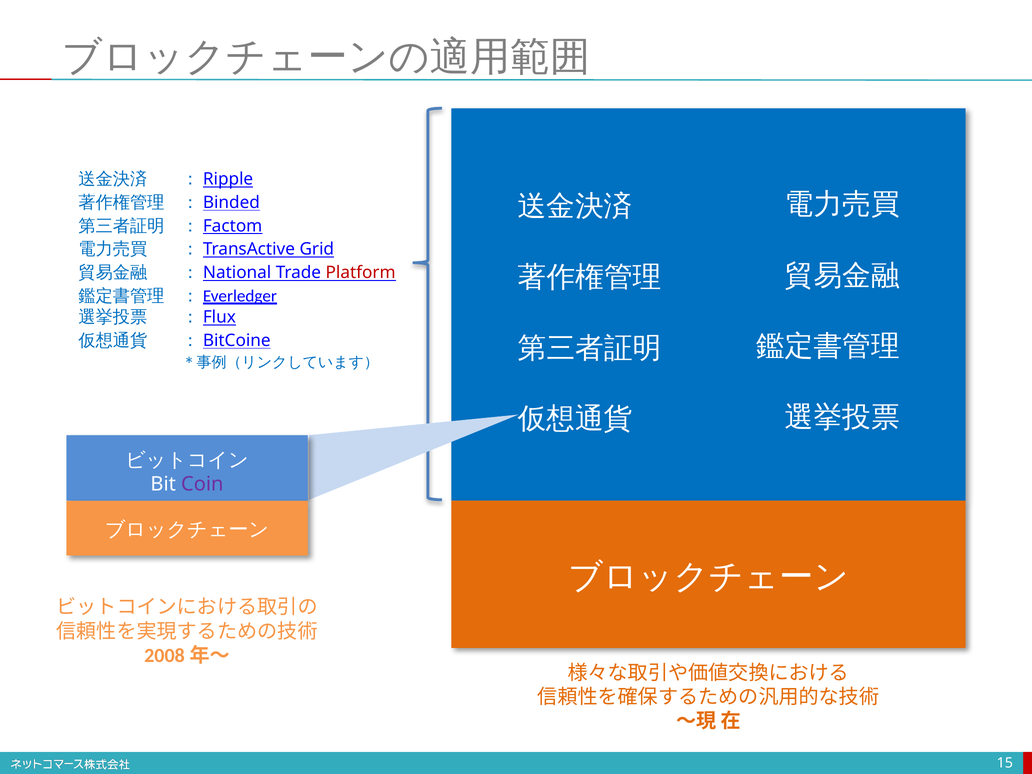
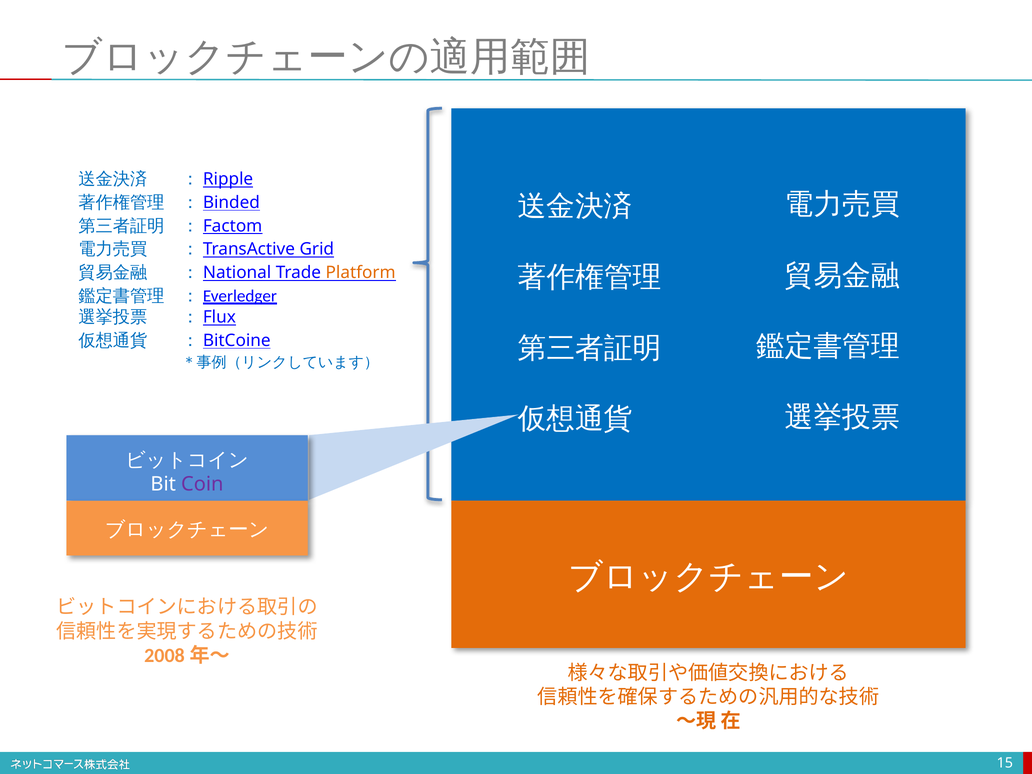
Platform colour: red -> orange
